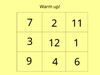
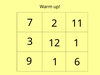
9 4: 4 -> 1
